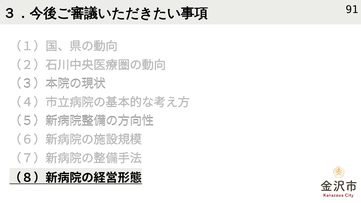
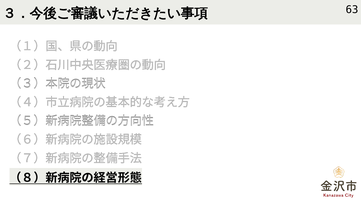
91: 91 -> 63
